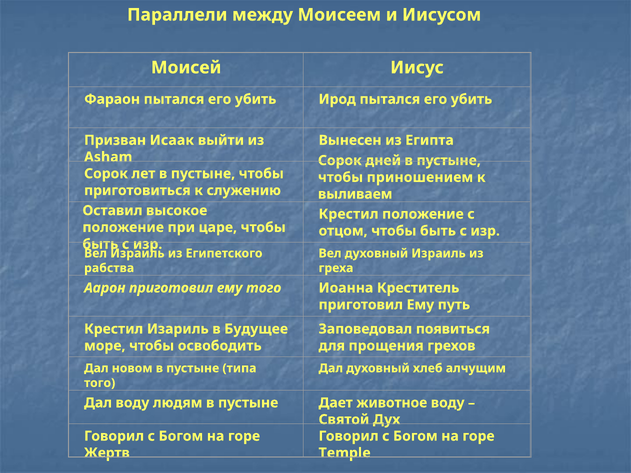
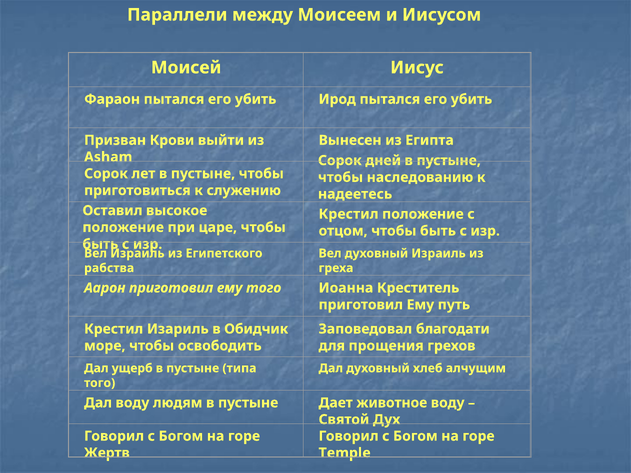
Исаак: Исаак -> Крови
приношением: приношением -> наследованию
выливаем: выливаем -> надеетесь
Будущее: Будущее -> Обидчик
появиться: появиться -> благодати
новом: новом -> ущерб
